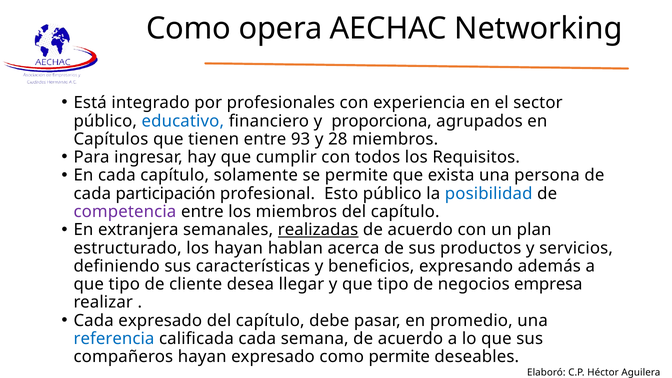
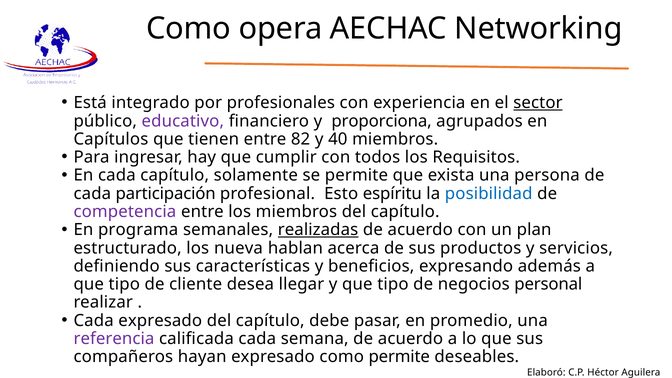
sector underline: none -> present
educativo colour: blue -> purple
93: 93 -> 82
28: 28 -> 40
Esto público: público -> espíritu
extranjera: extranjera -> programa
los hayan: hayan -> nueva
empresa: empresa -> personal
referencia colour: blue -> purple
